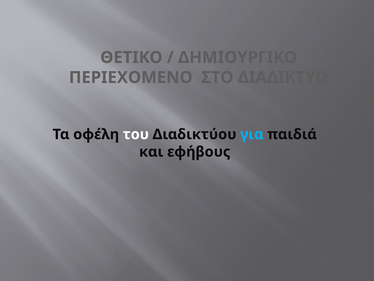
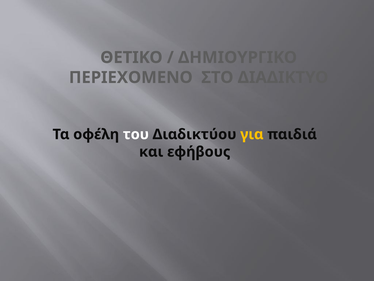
για colour: light blue -> yellow
